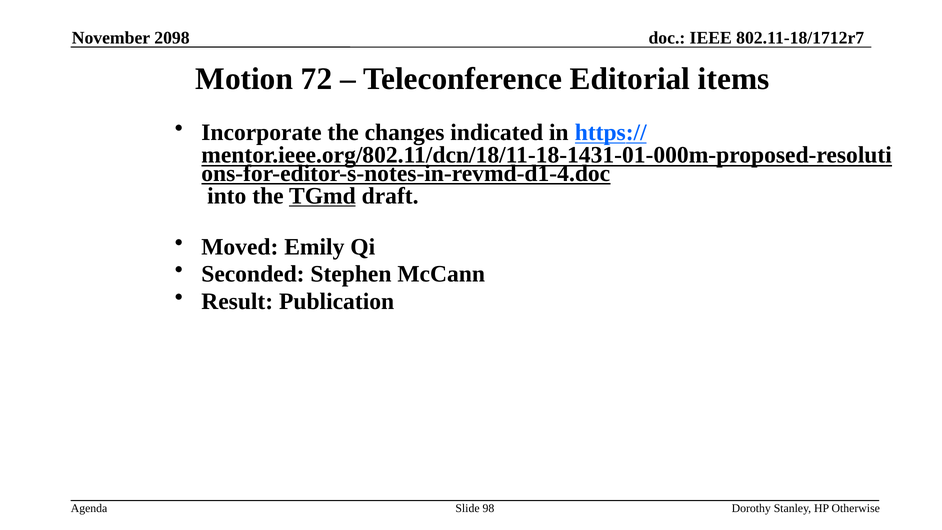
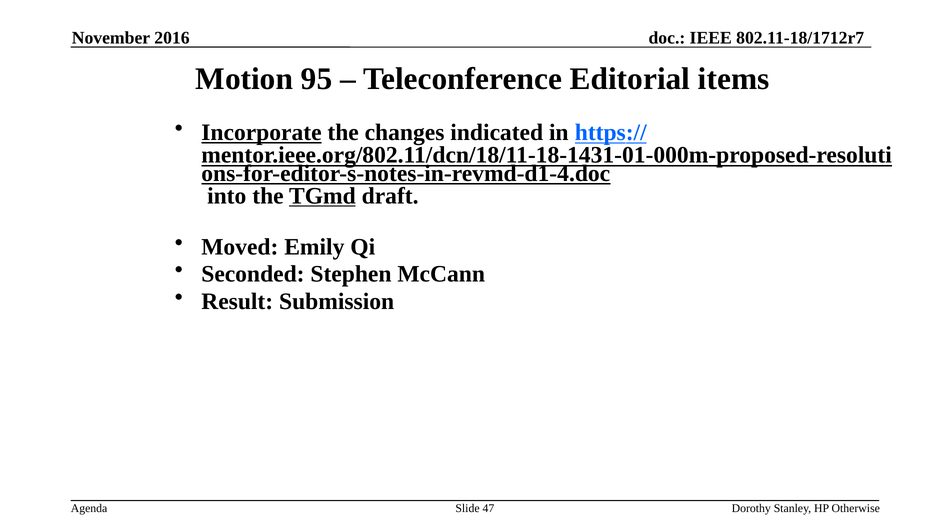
2098: 2098 -> 2016
72: 72 -> 95
Incorporate underline: none -> present
Publication: Publication -> Submission
98: 98 -> 47
